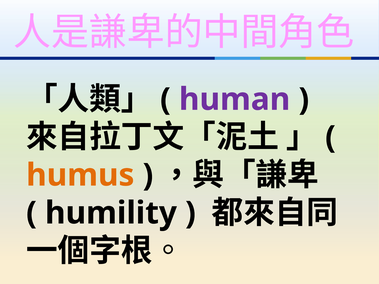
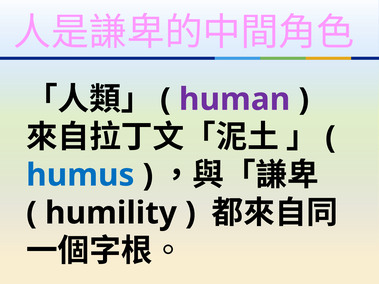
humus colour: orange -> blue
